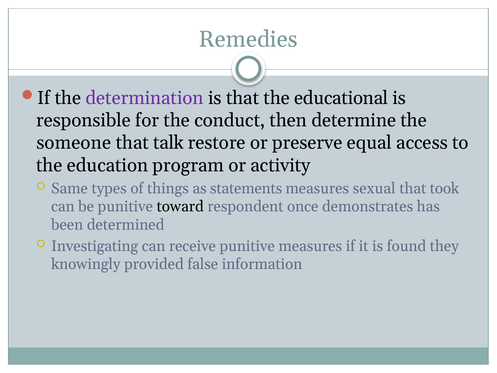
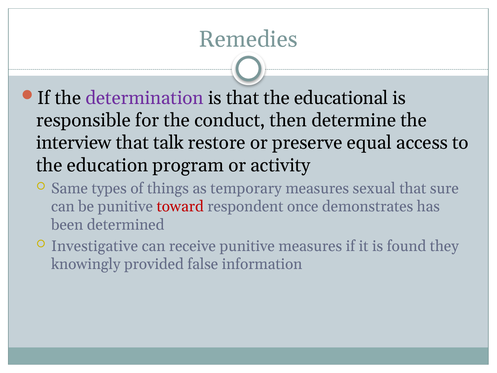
someone: someone -> interview
statements: statements -> temporary
took: took -> sure
toward colour: black -> red
Investigating: Investigating -> Investigative
